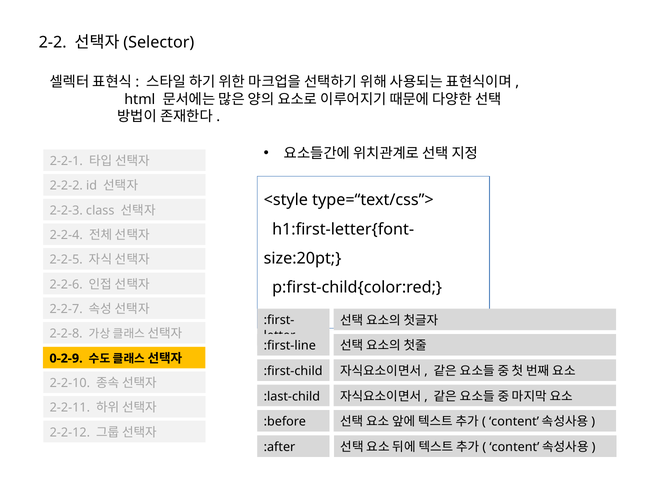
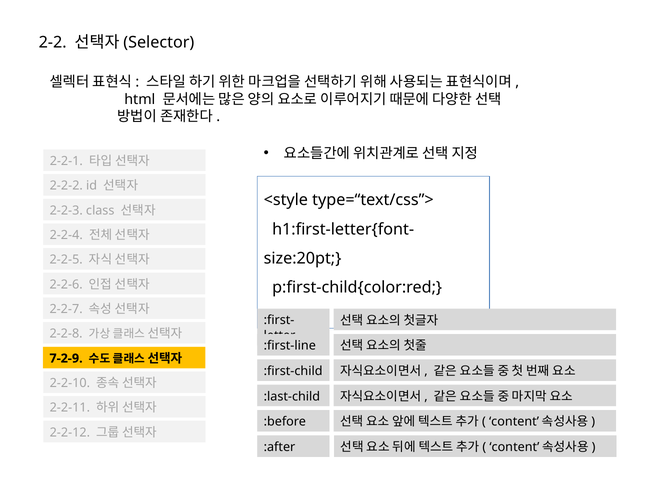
0-2-9: 0-2-9 -> 7-2-9
